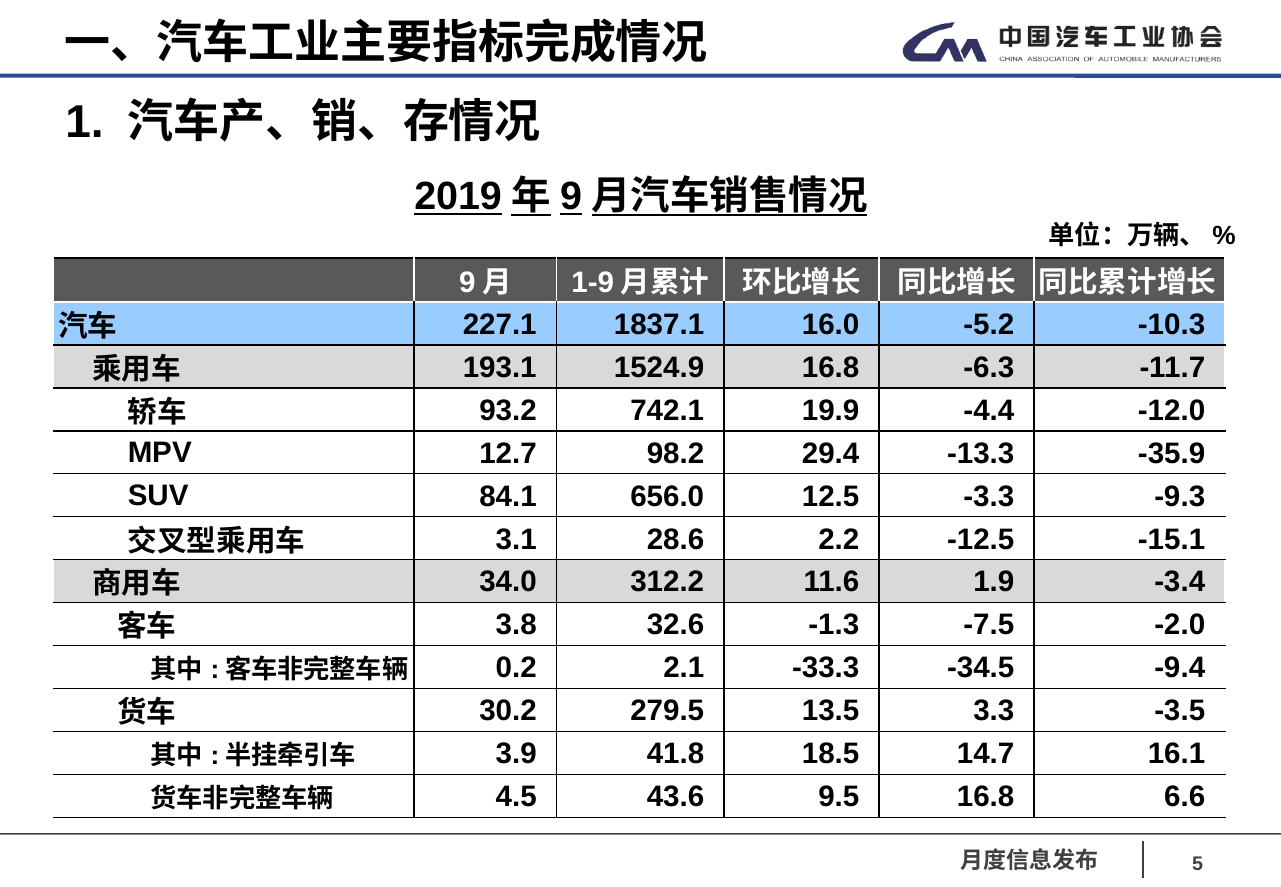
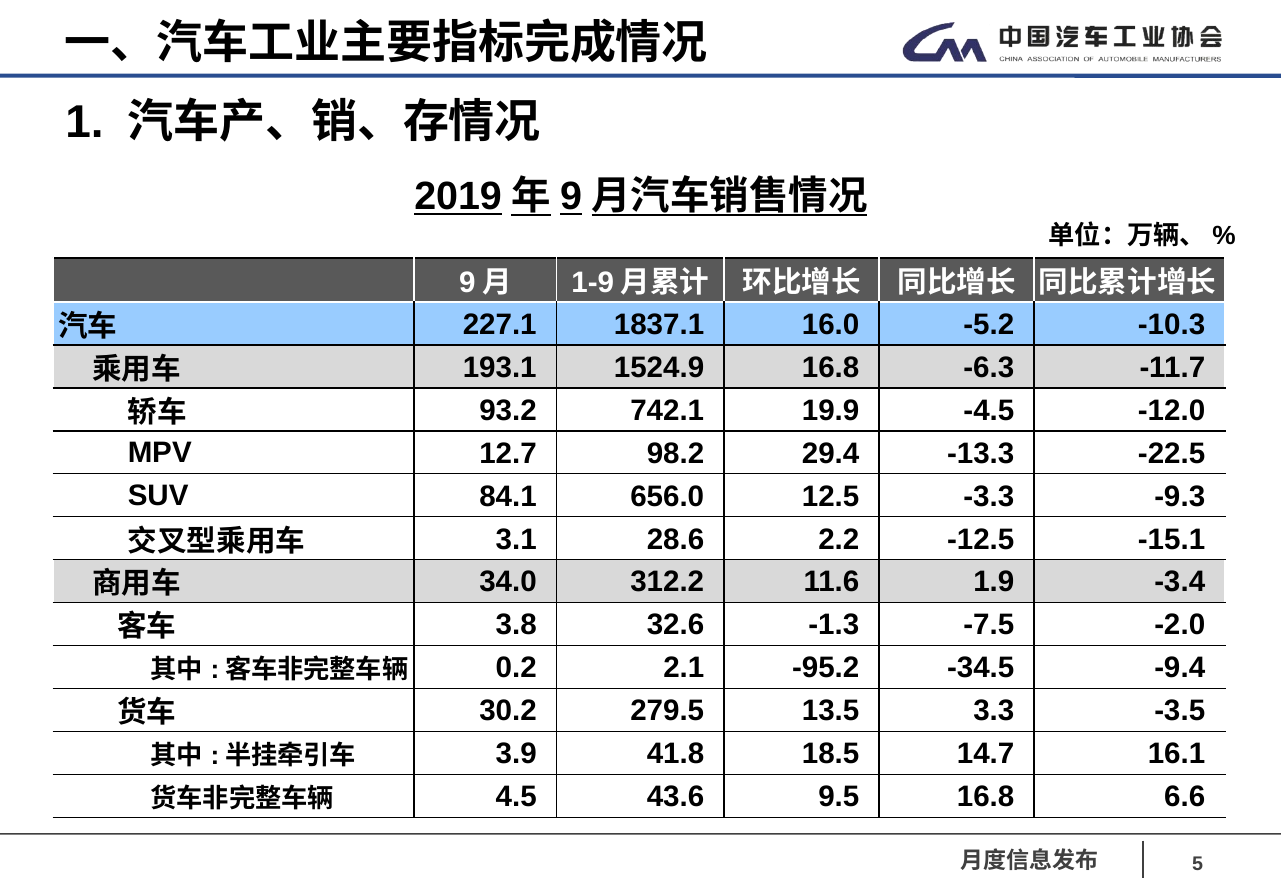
-4.4: -4.4 -> -4.5
-35.9: -35.9 -> -22.5
-33.3: -33.3 -> -95.2
